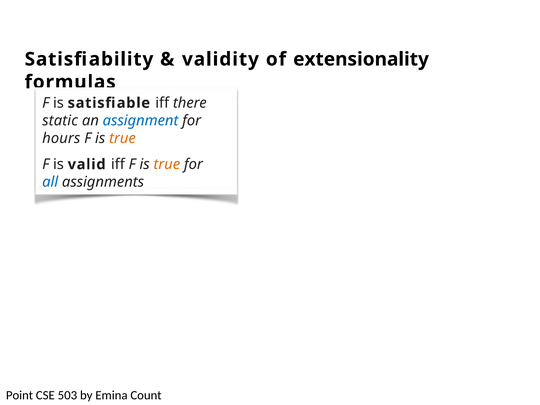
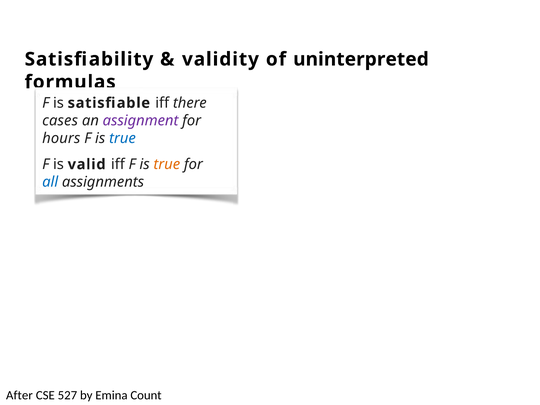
extensionality: extensionality -> uninterpreted
static: static -> cases
assignment colour: blue -> purple
true at (122, 138) colour: orange -> blue
Point: Point -> After
503: 503 -> 527
